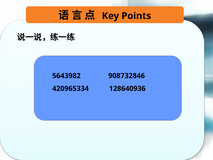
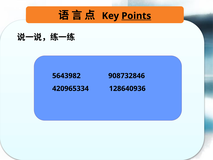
Points underline: none -> present
